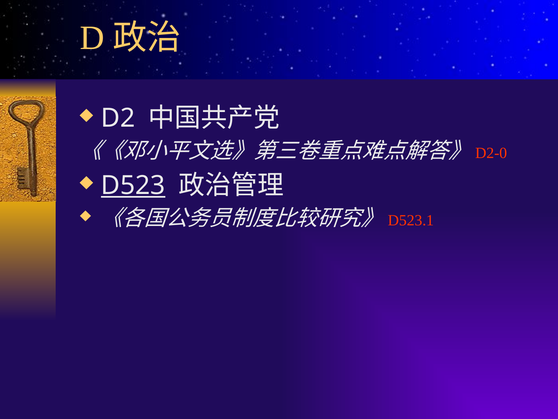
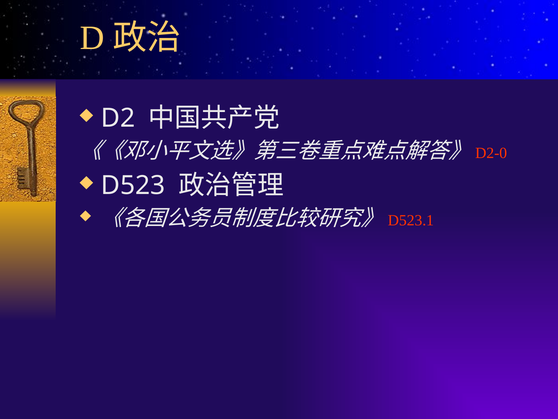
D523 underline: present -> none
